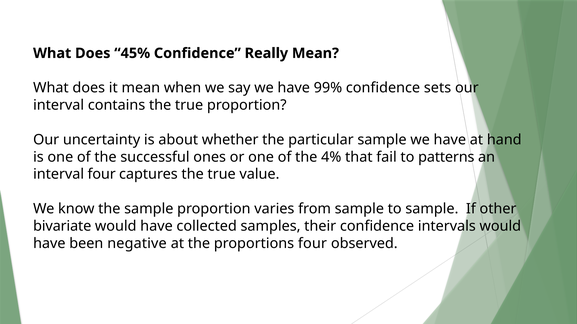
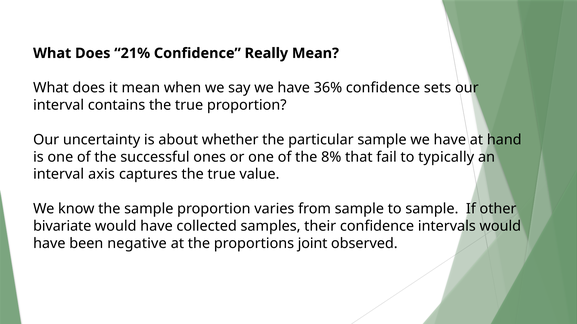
45%: 45% -> 21%
99%: 99% -> 36%
4%: 4% -> 8%
patterns: patterns -> typically
interval four: four -> axis
proportions four: four -> joint
